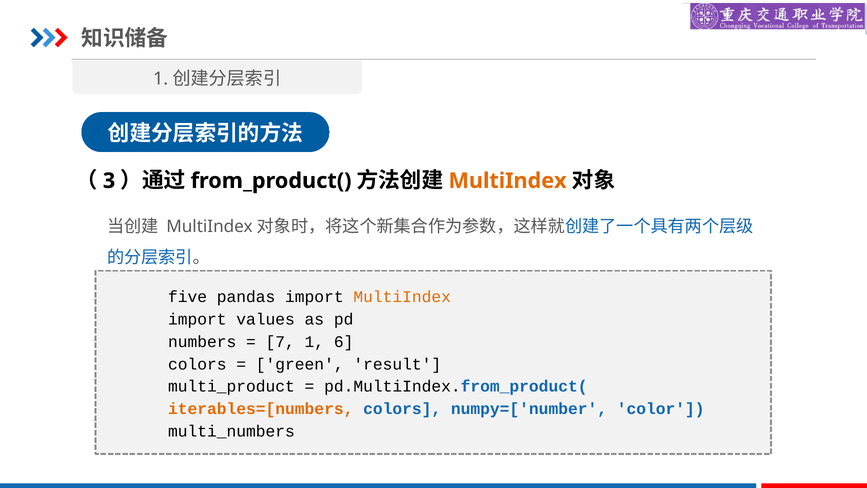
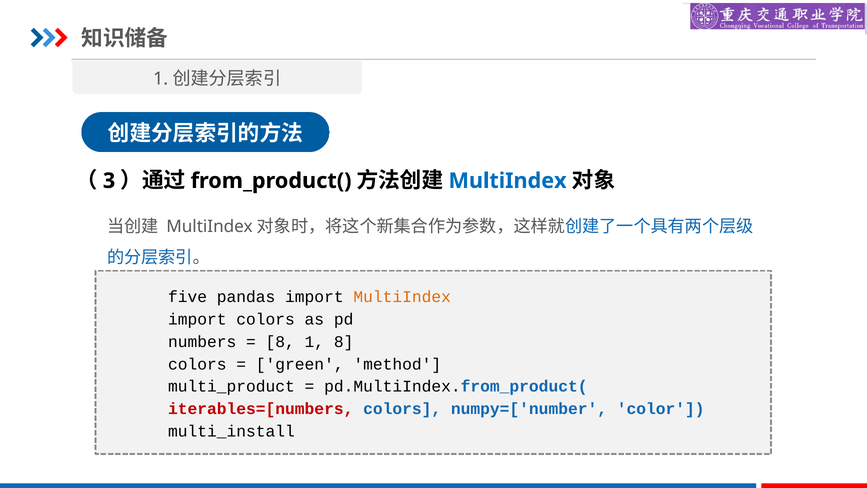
MultiIndex at (508, 181) colour: orange -> blue
import values: values -> colors
7 at (280, 342): 7 -> 8
1 6: 6 -> 8
result: result -> method
iterables=[numbers colour: orange -> red
multi_numbers: multi_numbers -> multi_install
